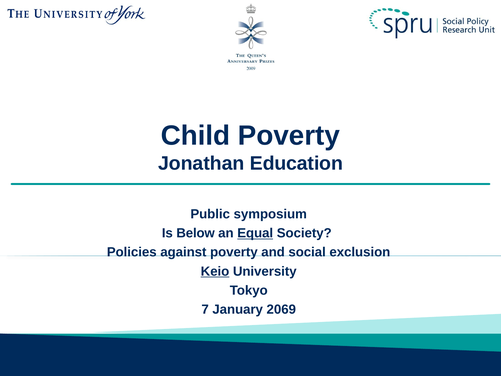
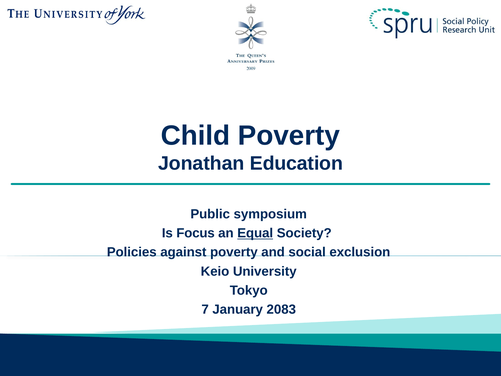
Below: Below -> Focus
Keio underline: present -> none
2069: 2069 -> 2083
